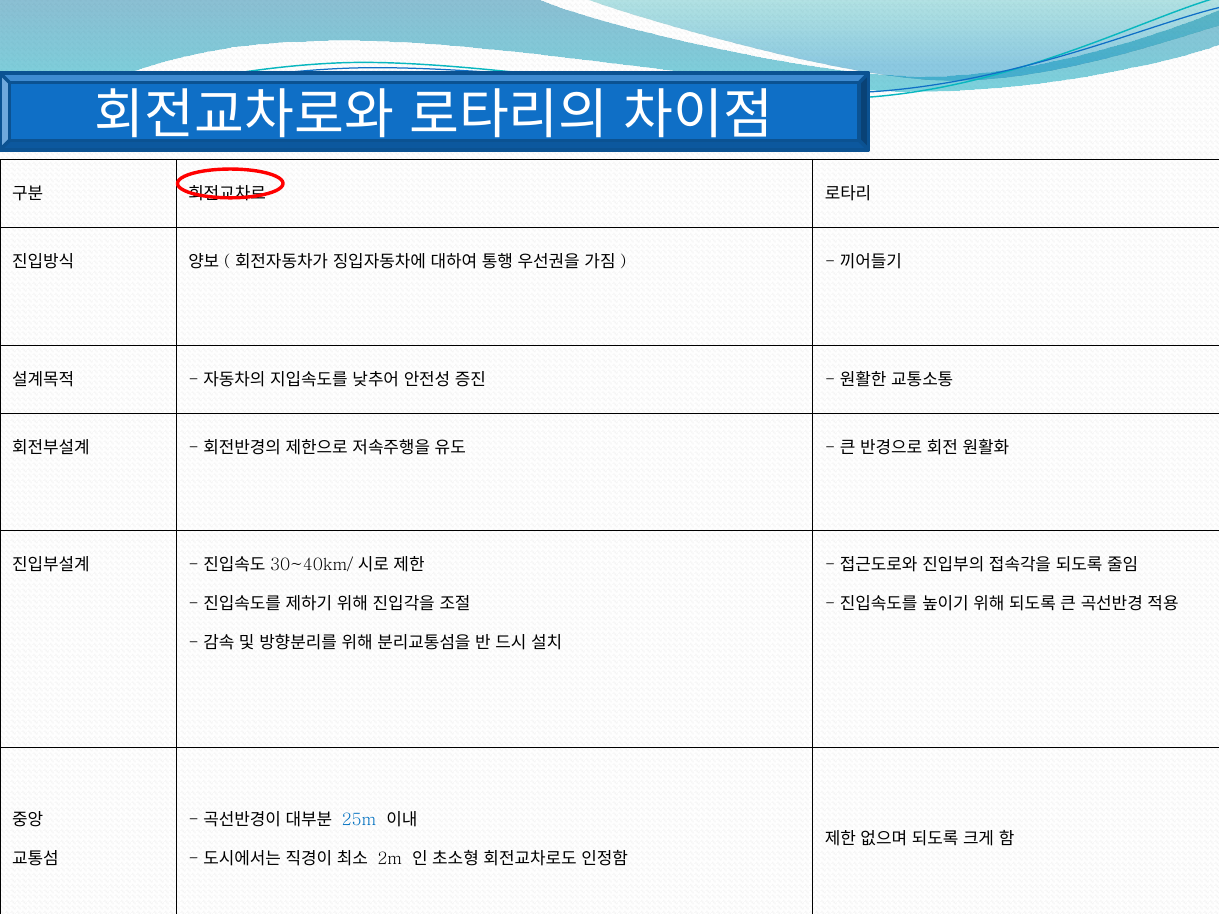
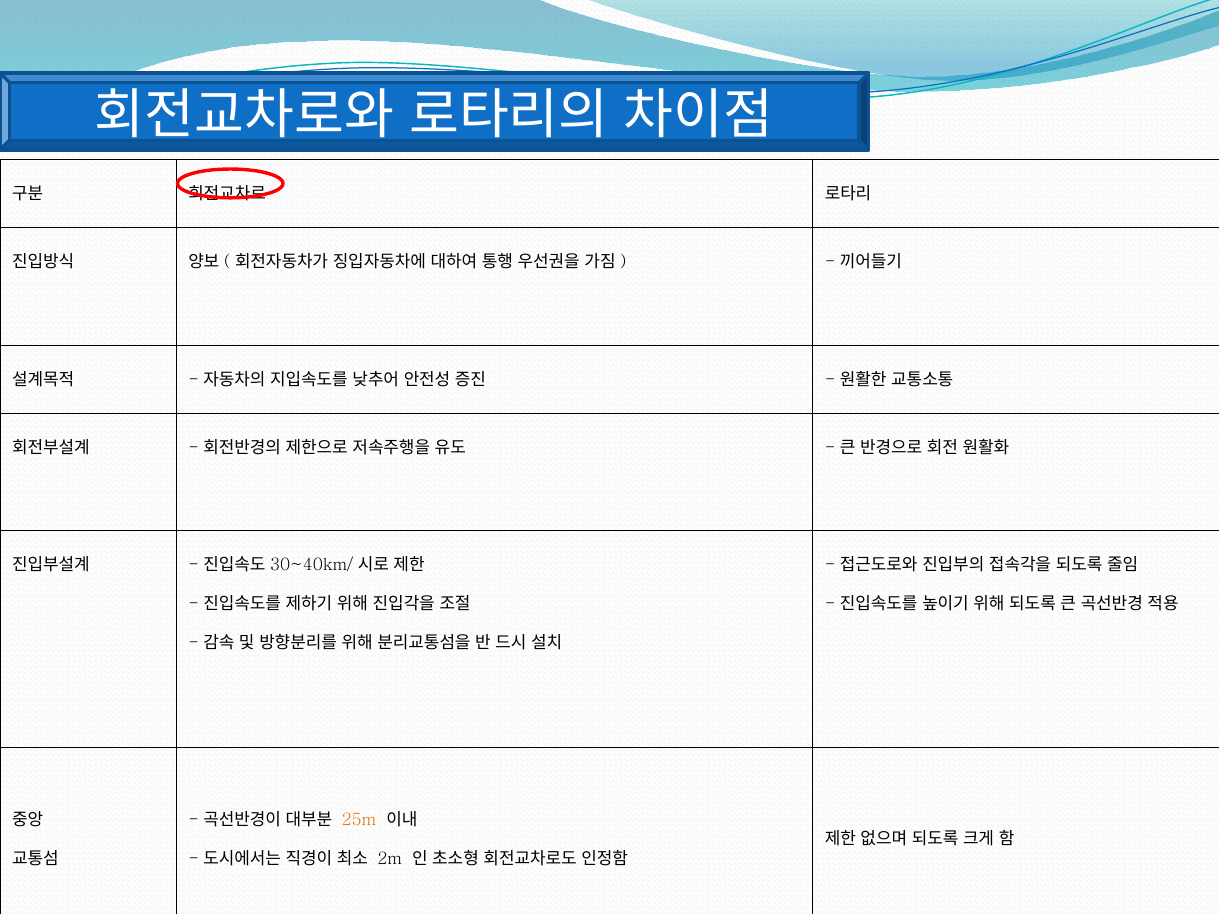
25m colour: blue -> orange
